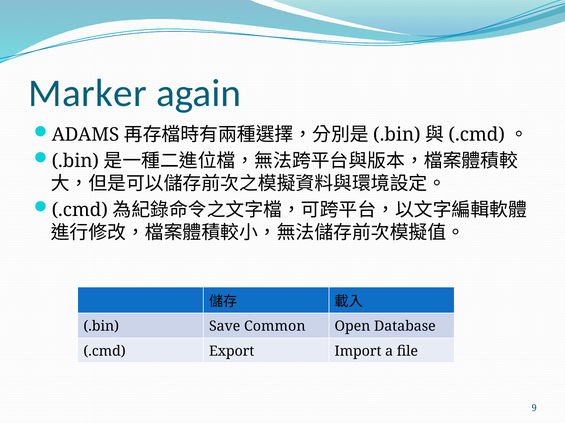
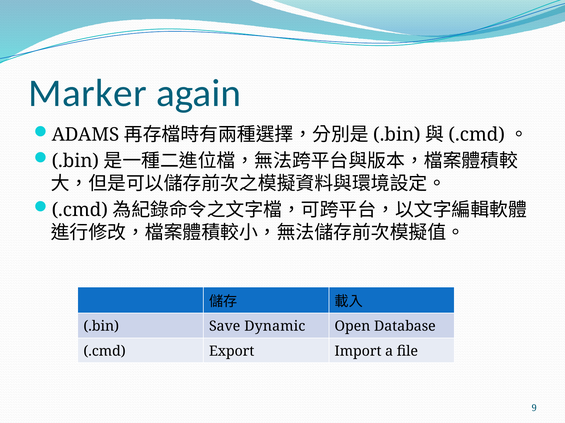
Common: Common -> Dynamic
